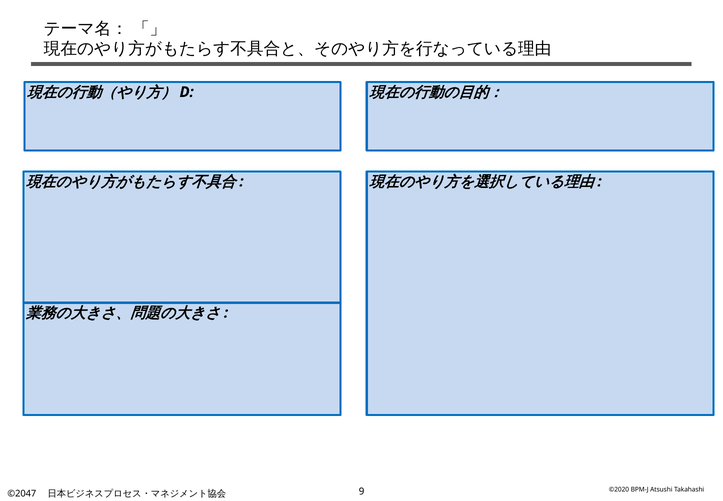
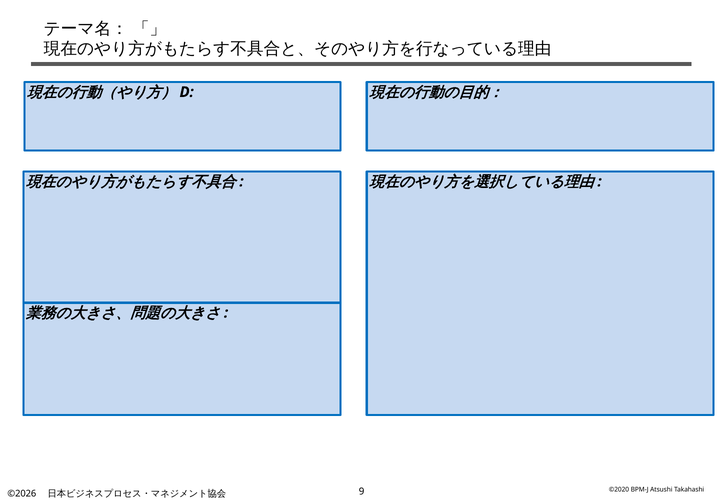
©2047: ©2047 -> ©2026
